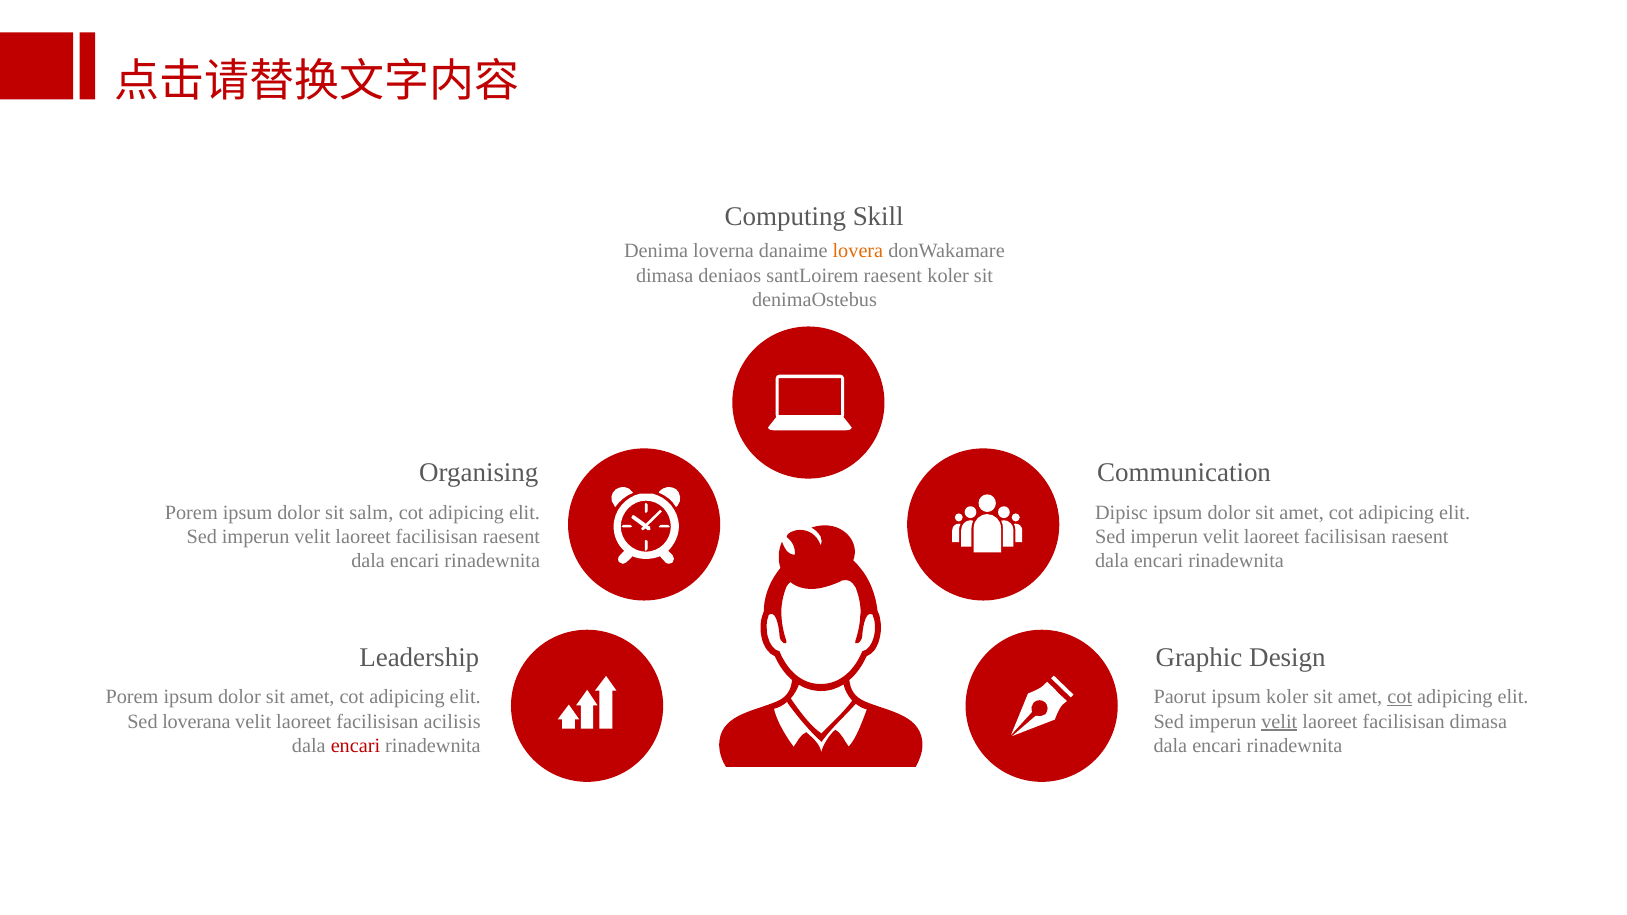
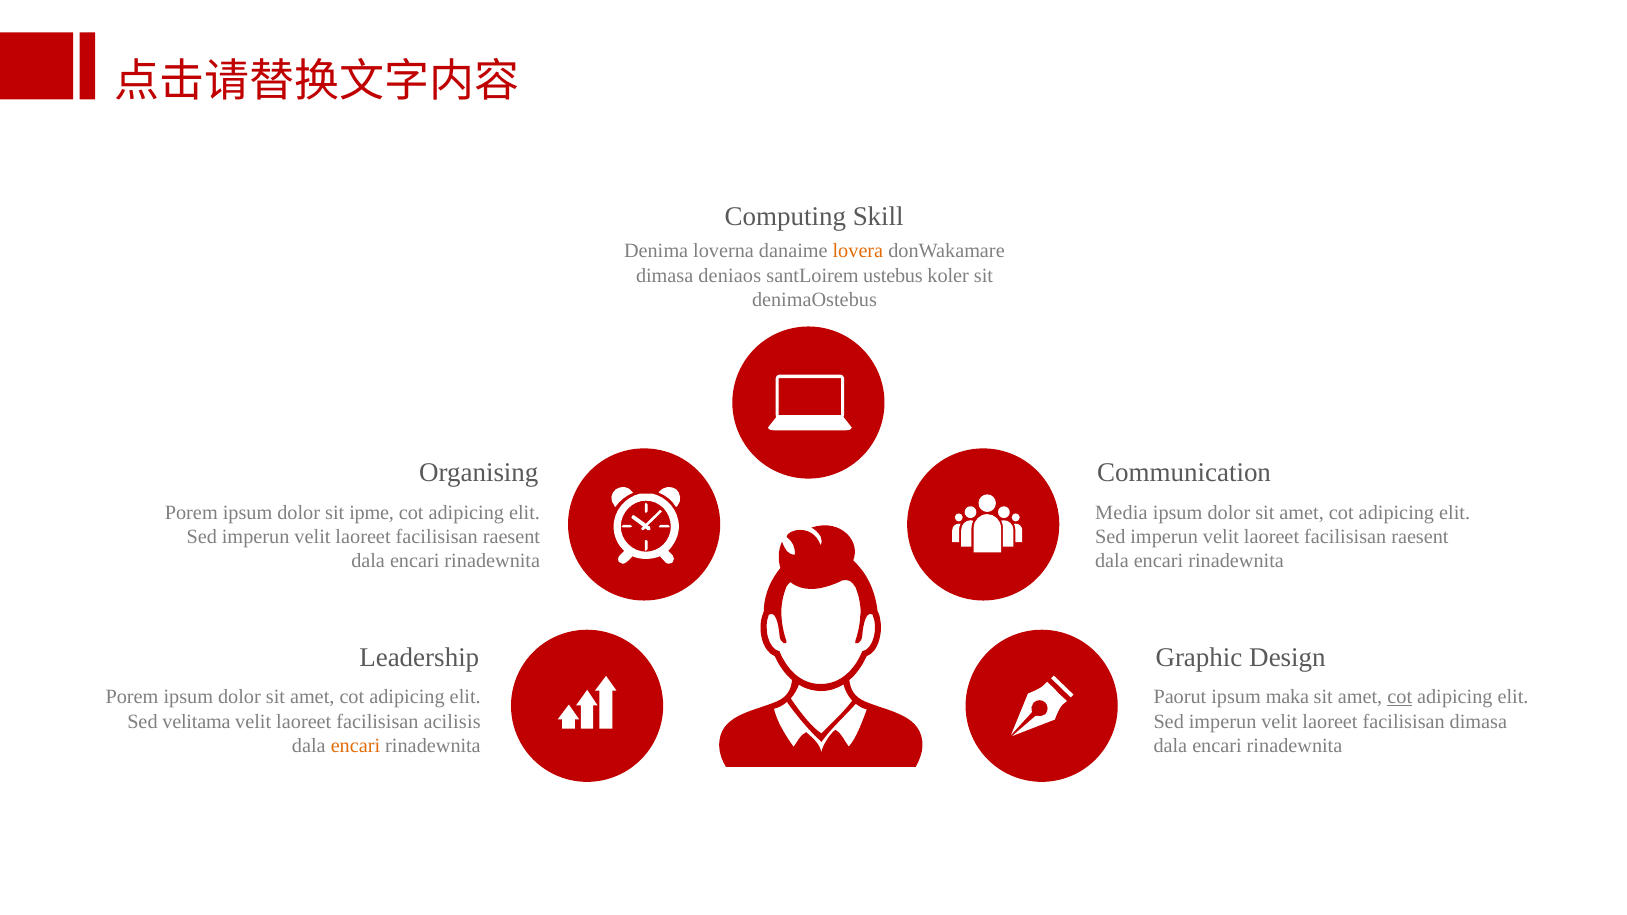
santLoirem raesent: raesent -> ustebus
salm: salm -> ipme
Dipisc: Dipisc -> Media
ipsum koler: koler -> maka
loverana: loverana -> velitama
velit at (1279, 721) underline: present -> none
encari at (355, 746) colour: red -> orange
